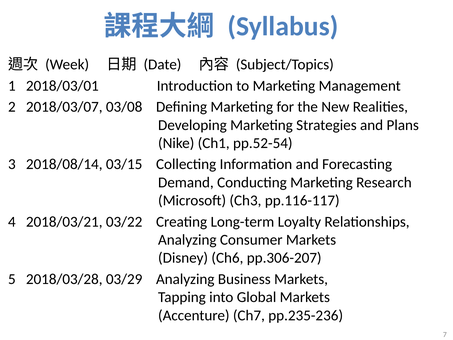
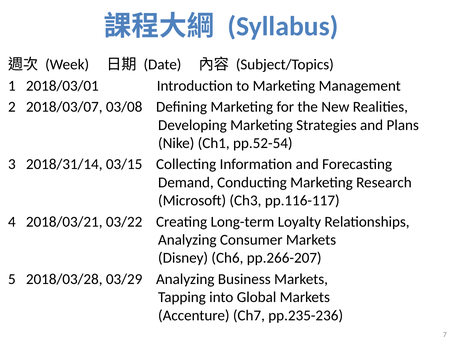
2018/08/14: 2018/08/14 -> 2018/31/14
pp.306-207: pp.306-207 -> pp.266-207
